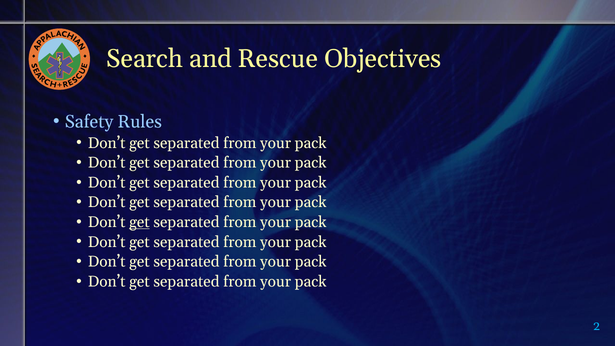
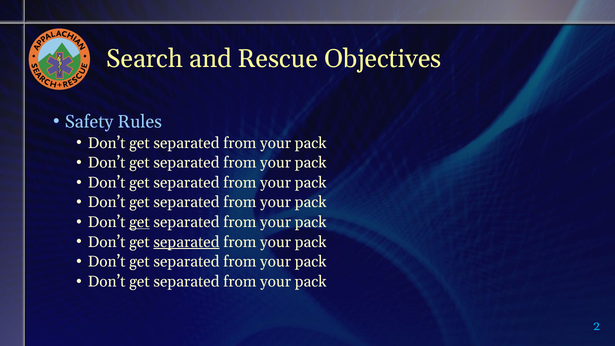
separated at (187, 242) underline: none -> present
